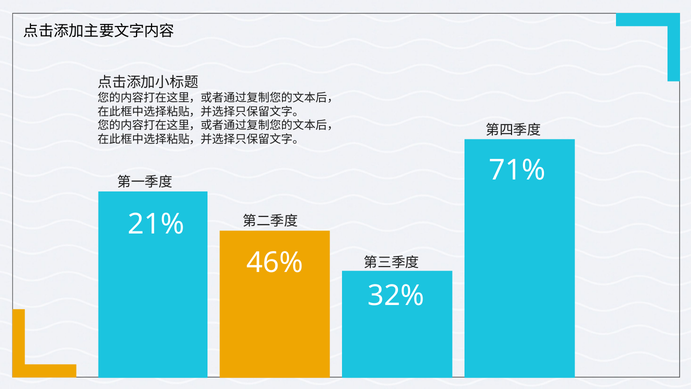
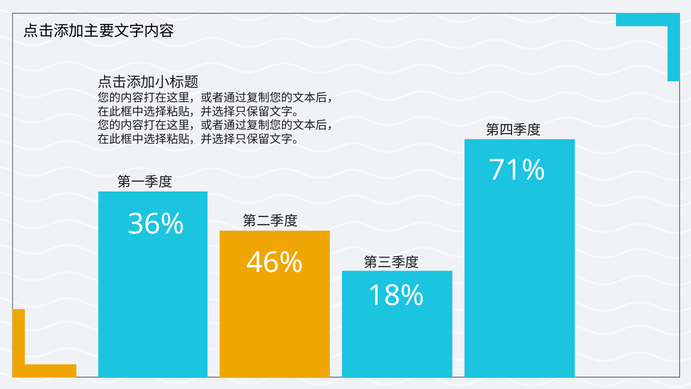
21%: 21% -> 36%
32%: 32% -> 18%
